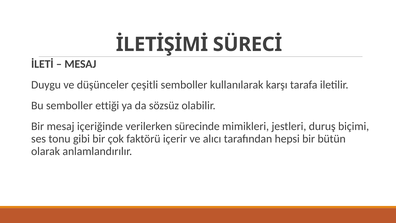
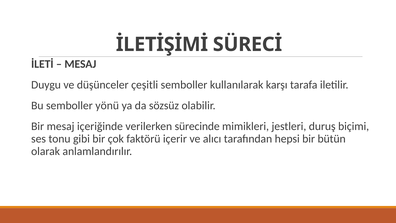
ettiği: ettiği -> yönü
